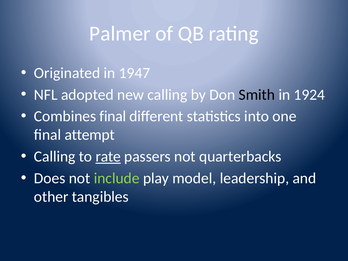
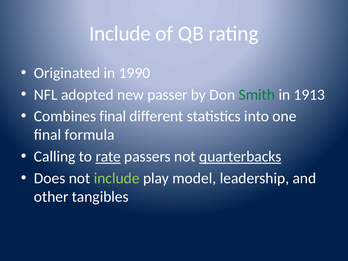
Palmer at (120, 34): Palmer -> Include
1947: 1947 -> 1990
new calling: calling -> passer
Smith colour: black -> green
1924: 1924 -> 1913
attempt: attempt -> formula
quarterbacks underline: none -> present
